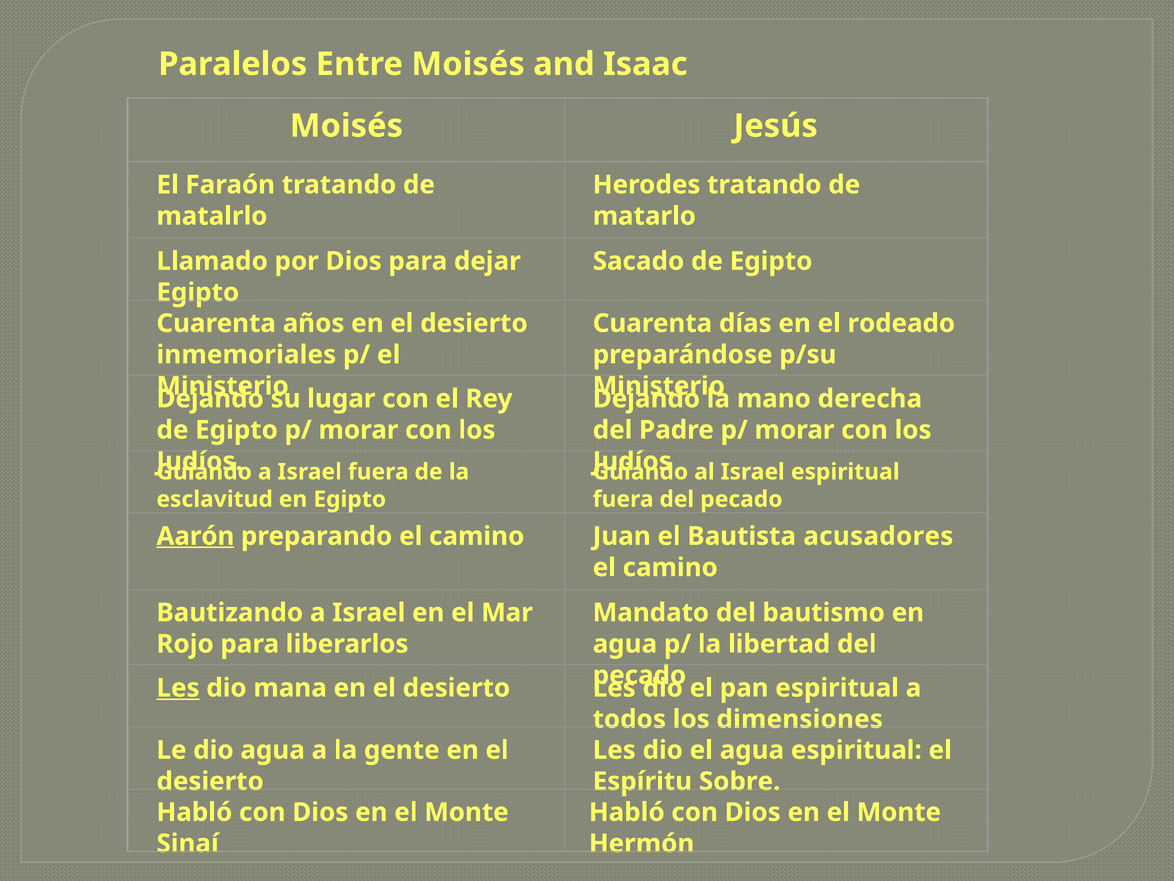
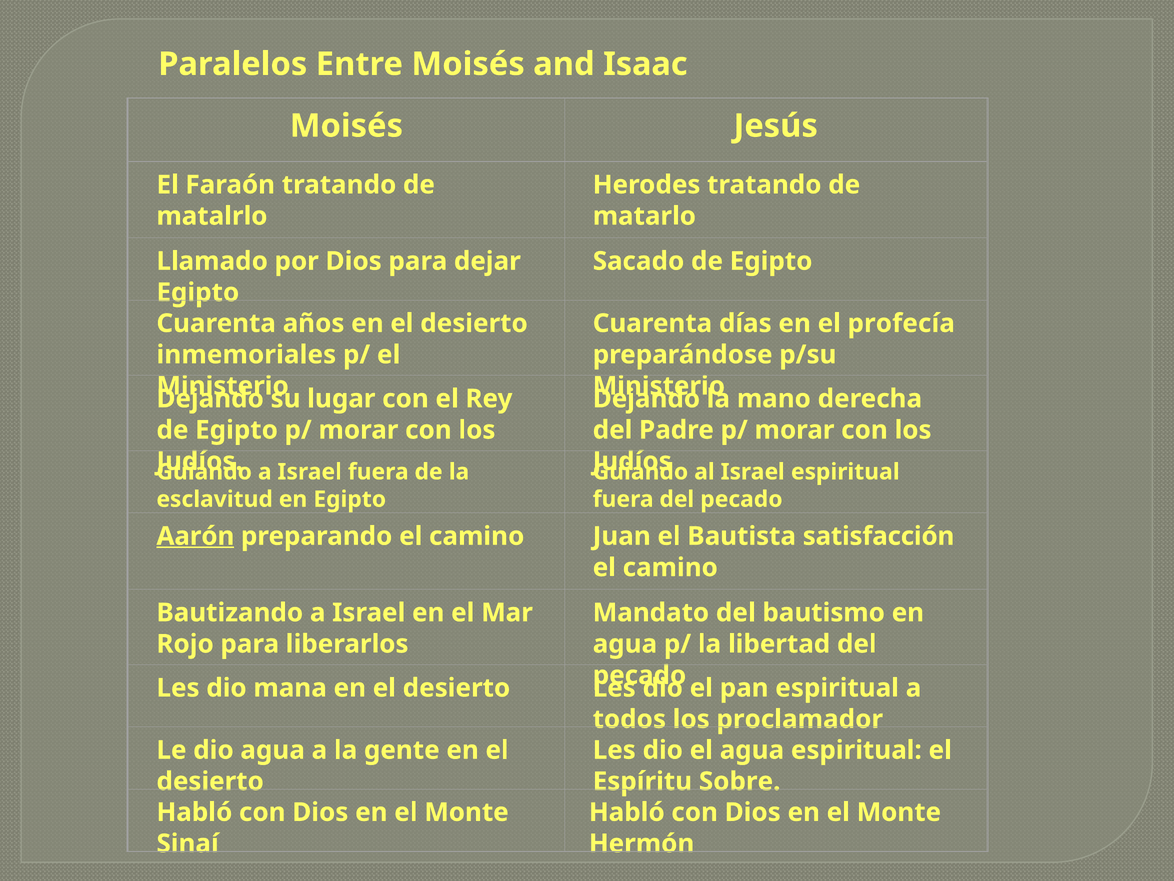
rodeado: rodeado -> profecía
acusadores: acusadores -> satisfacción
Les at (178, 688) underline: present -> none
dimensiones: dimensiones -> proclamador
